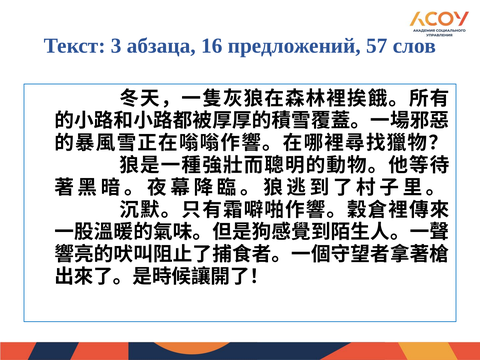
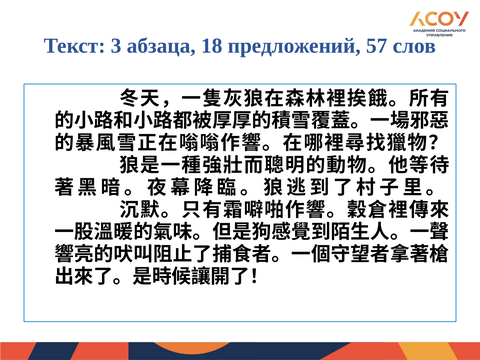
16: 16 -> 18
